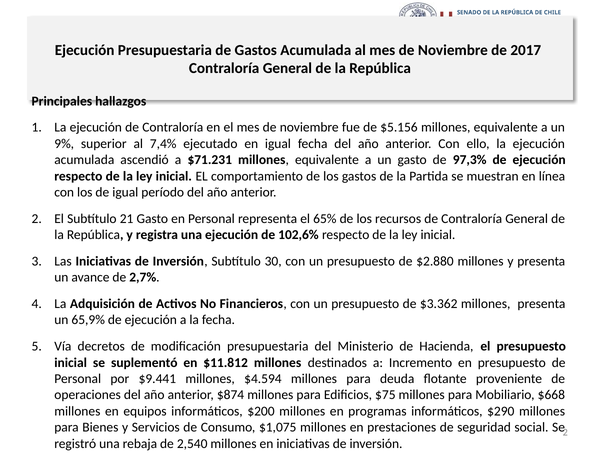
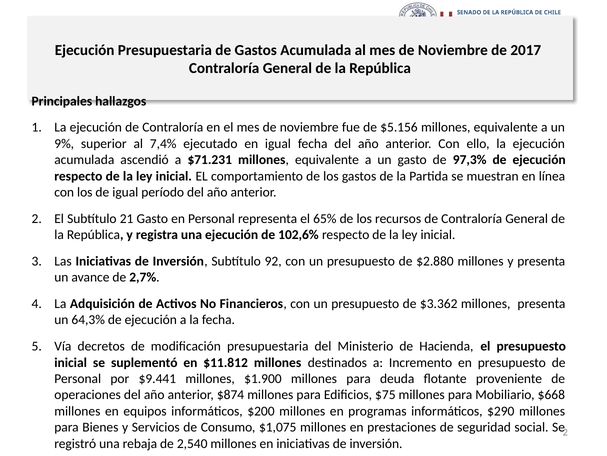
30: 30 -> 92
65,9%: 65,9% -> 64,3%
$4.594: $4.594 -> $1.900
